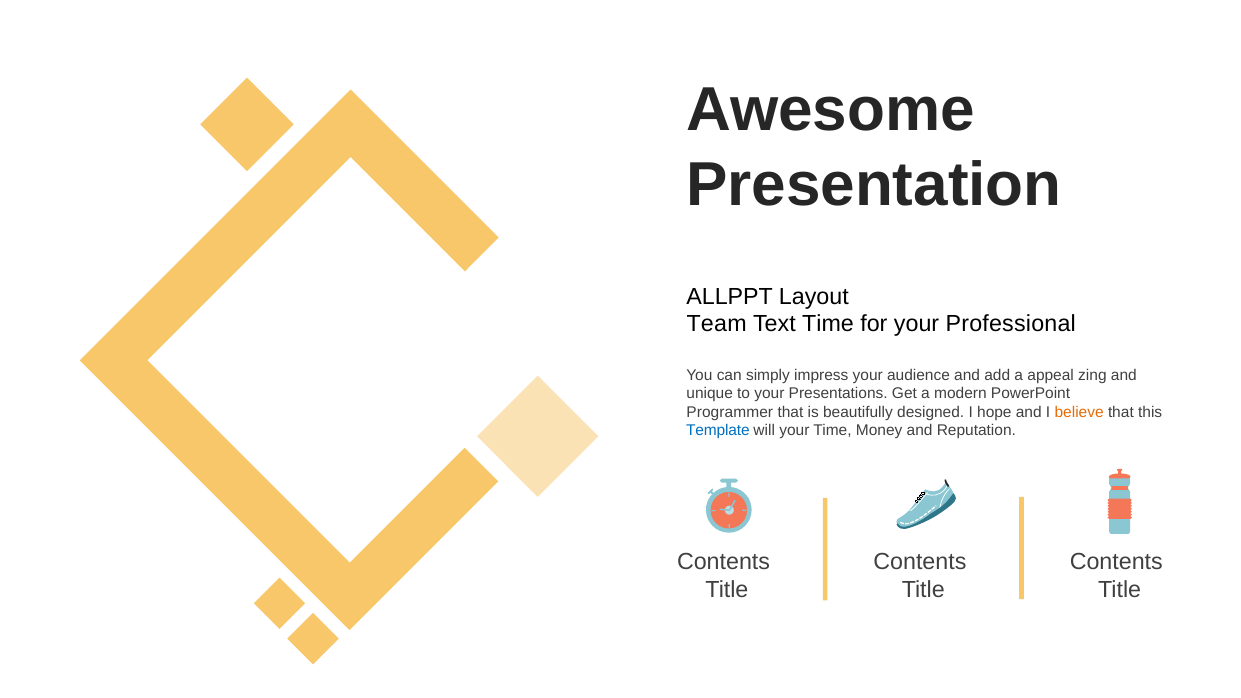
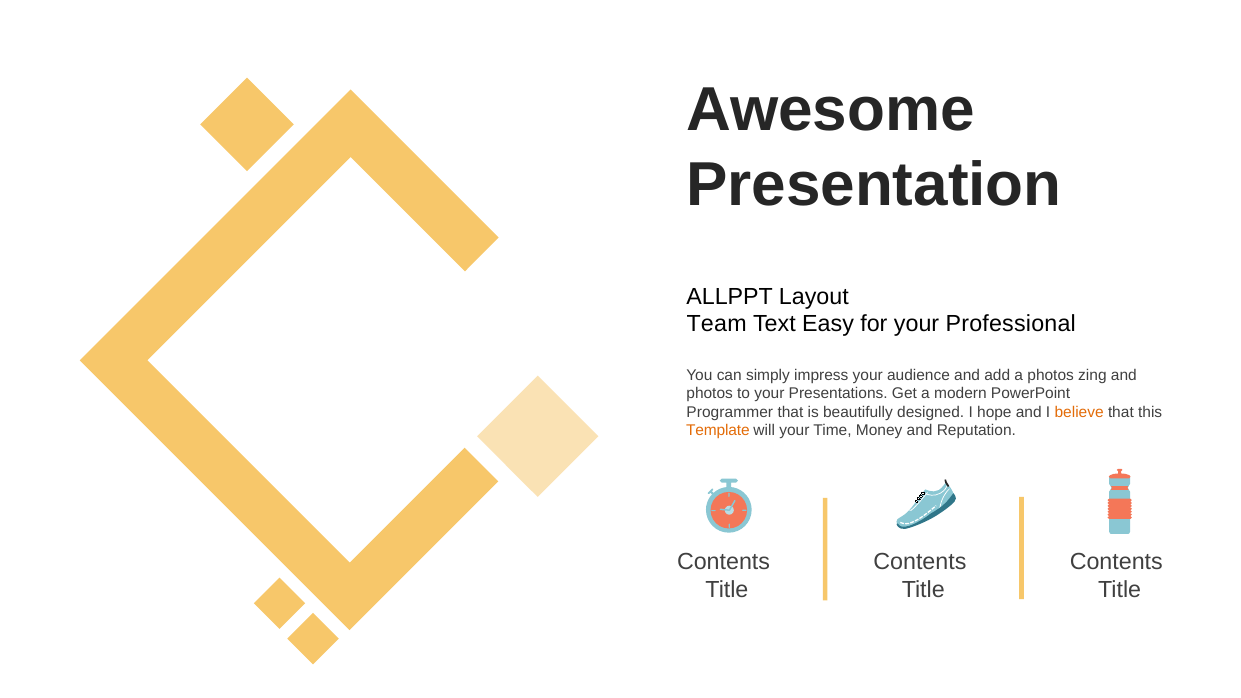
Text Time: Time -> Easy
a appeal: appeal -> photos
unique at (710, 394): unique -> photos
Template colour: blue -> orange
